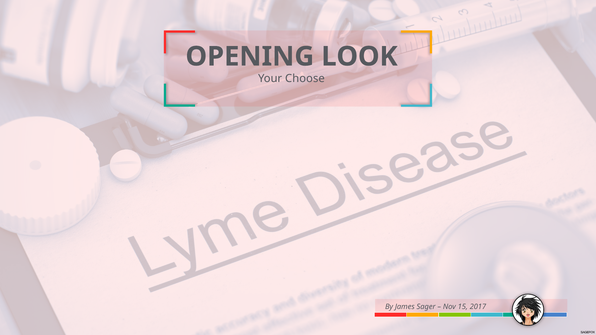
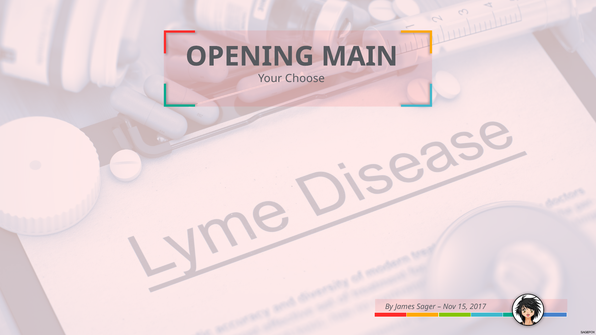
LOOK: LOOK -> MAIN
